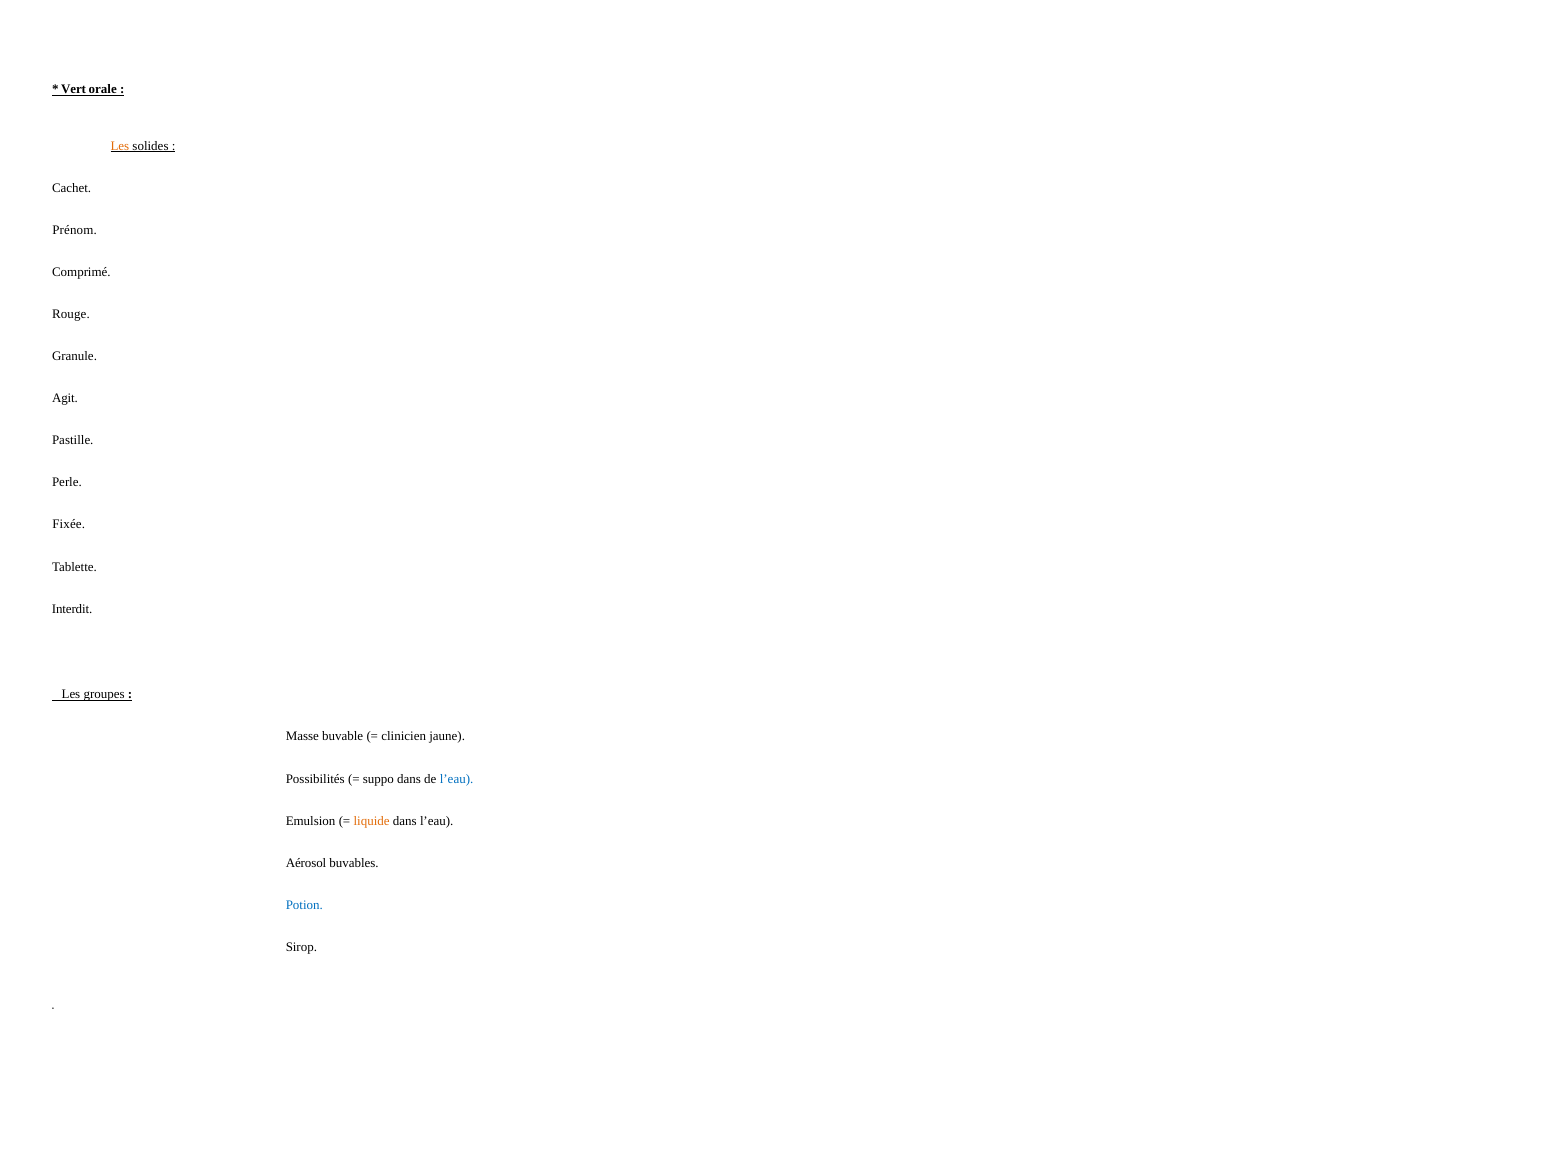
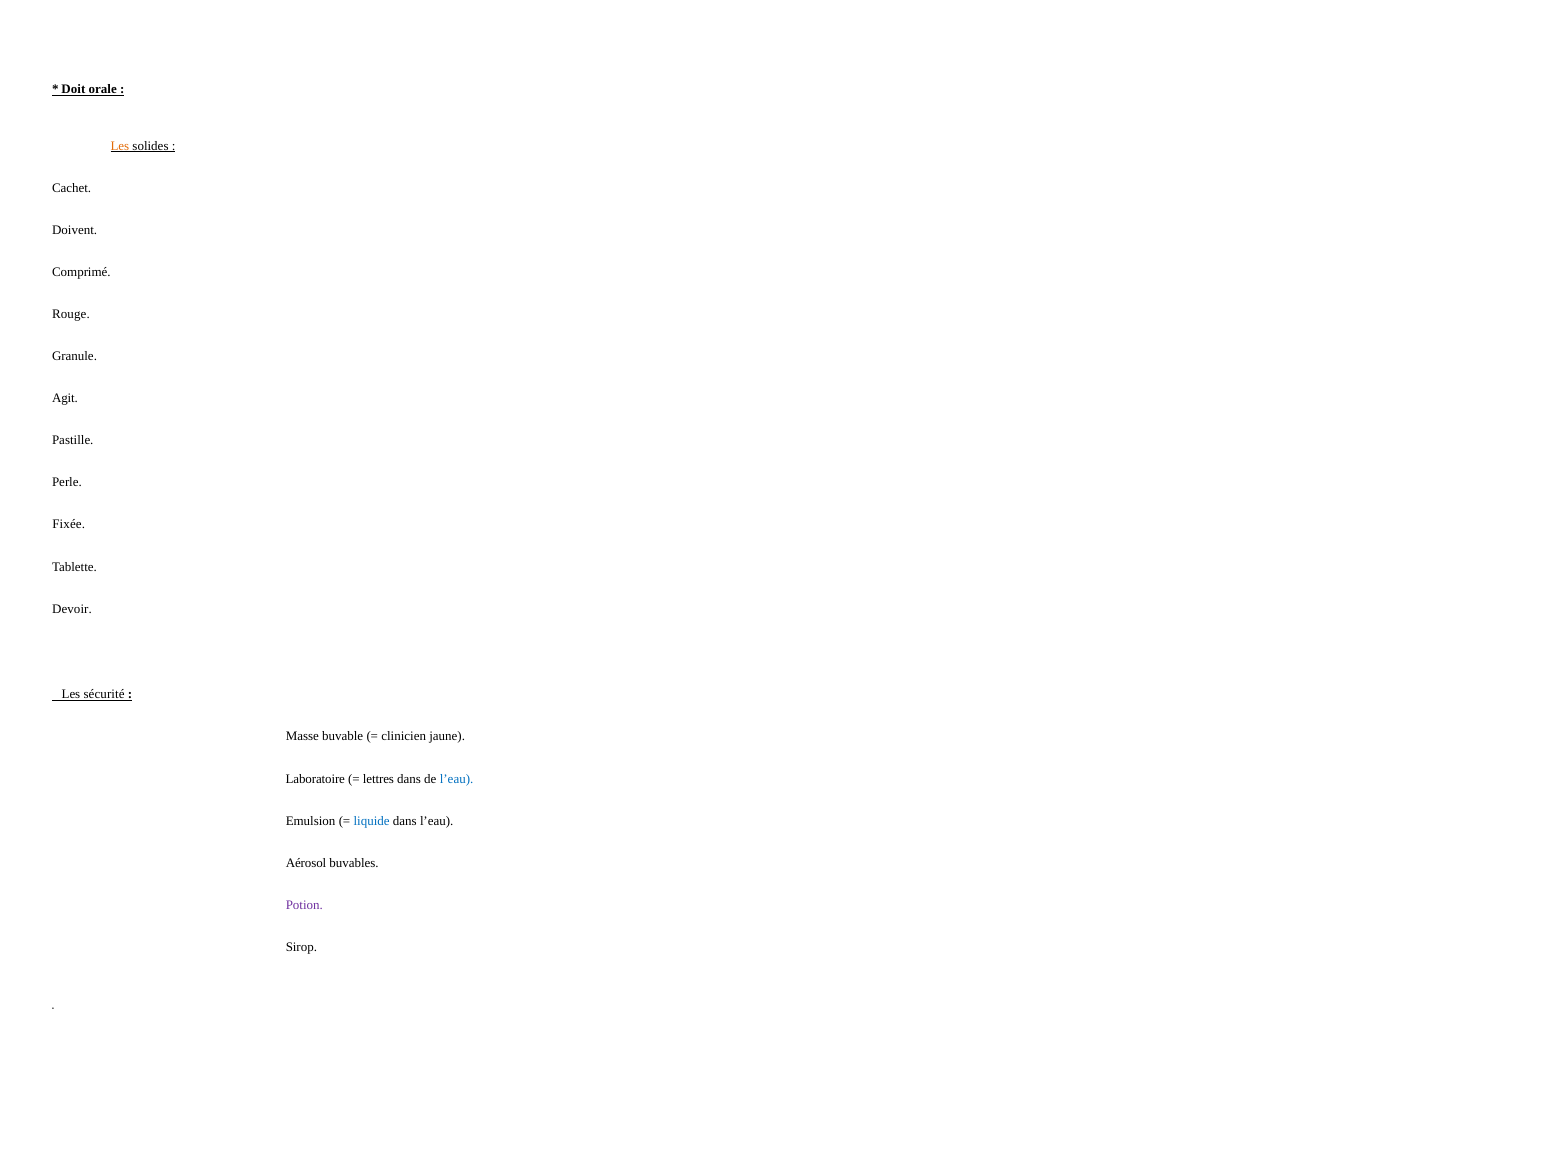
Vert: Vert -> Doit
Prénom: Prénom -> Doivent
Interdit: Interdit -> Devoir
groupes: groupes -> sécurité
Possibilités: Possibilités -> Laboratoire
suppo: suppo -> lettres
liquide colour: orange -> blue
Potion colour: blue -> purple
